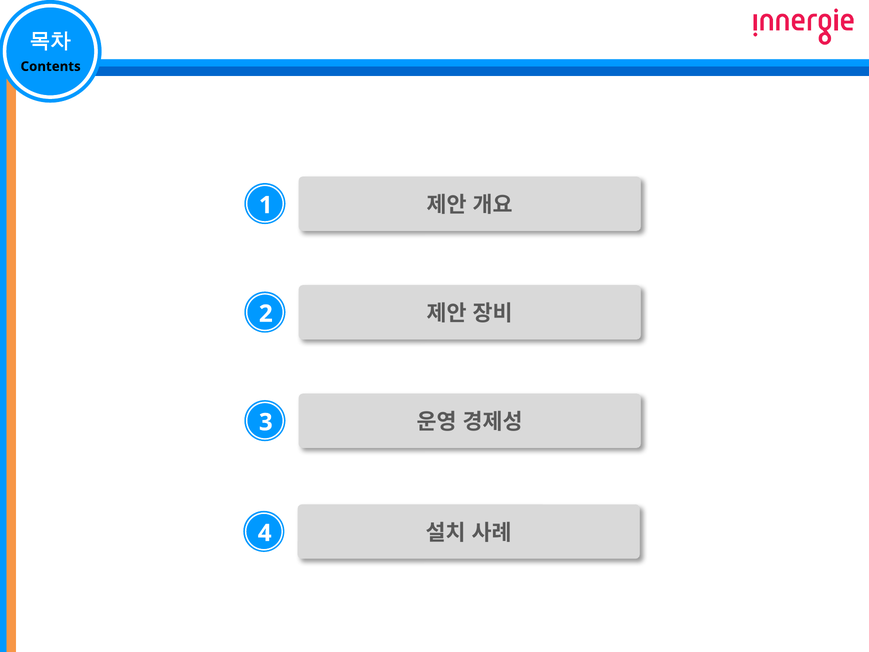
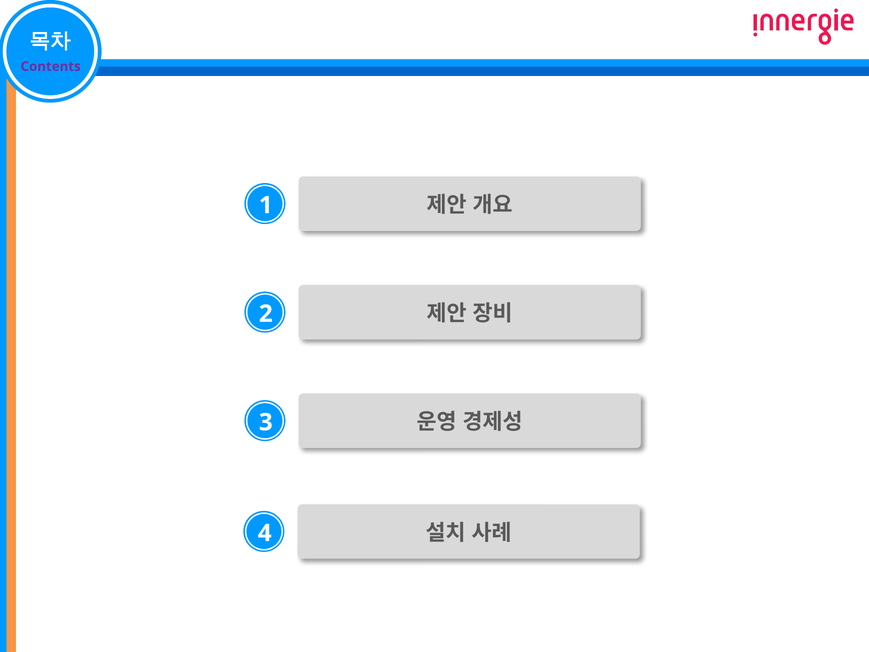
Contents colour: black -> purple
